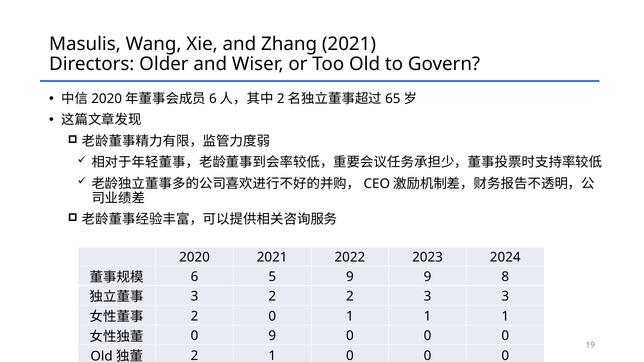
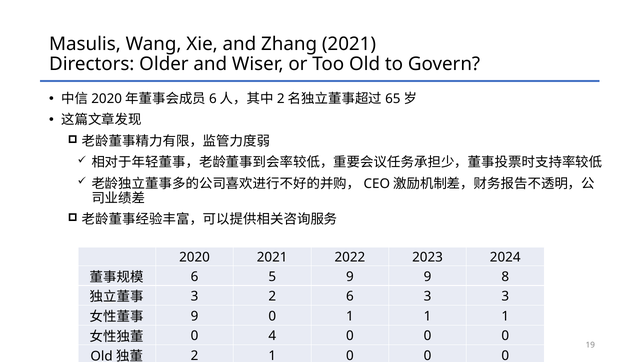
2 2: 2 -> 6
2 at (195, 316): 2 -> 9
0 9: 9 -> 4
